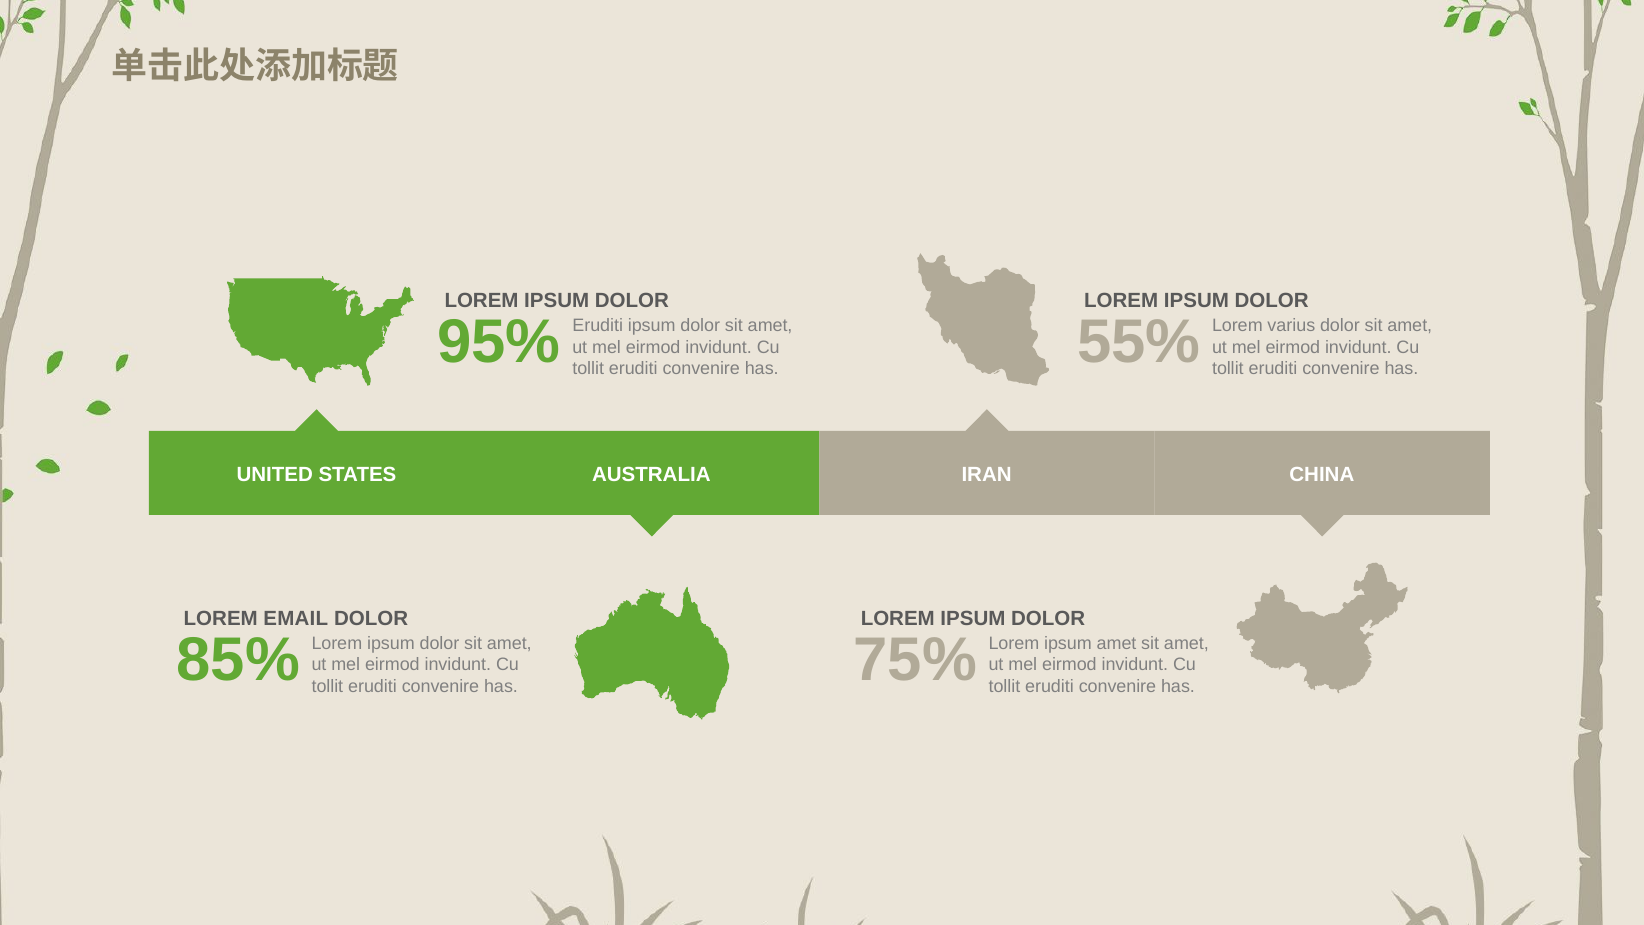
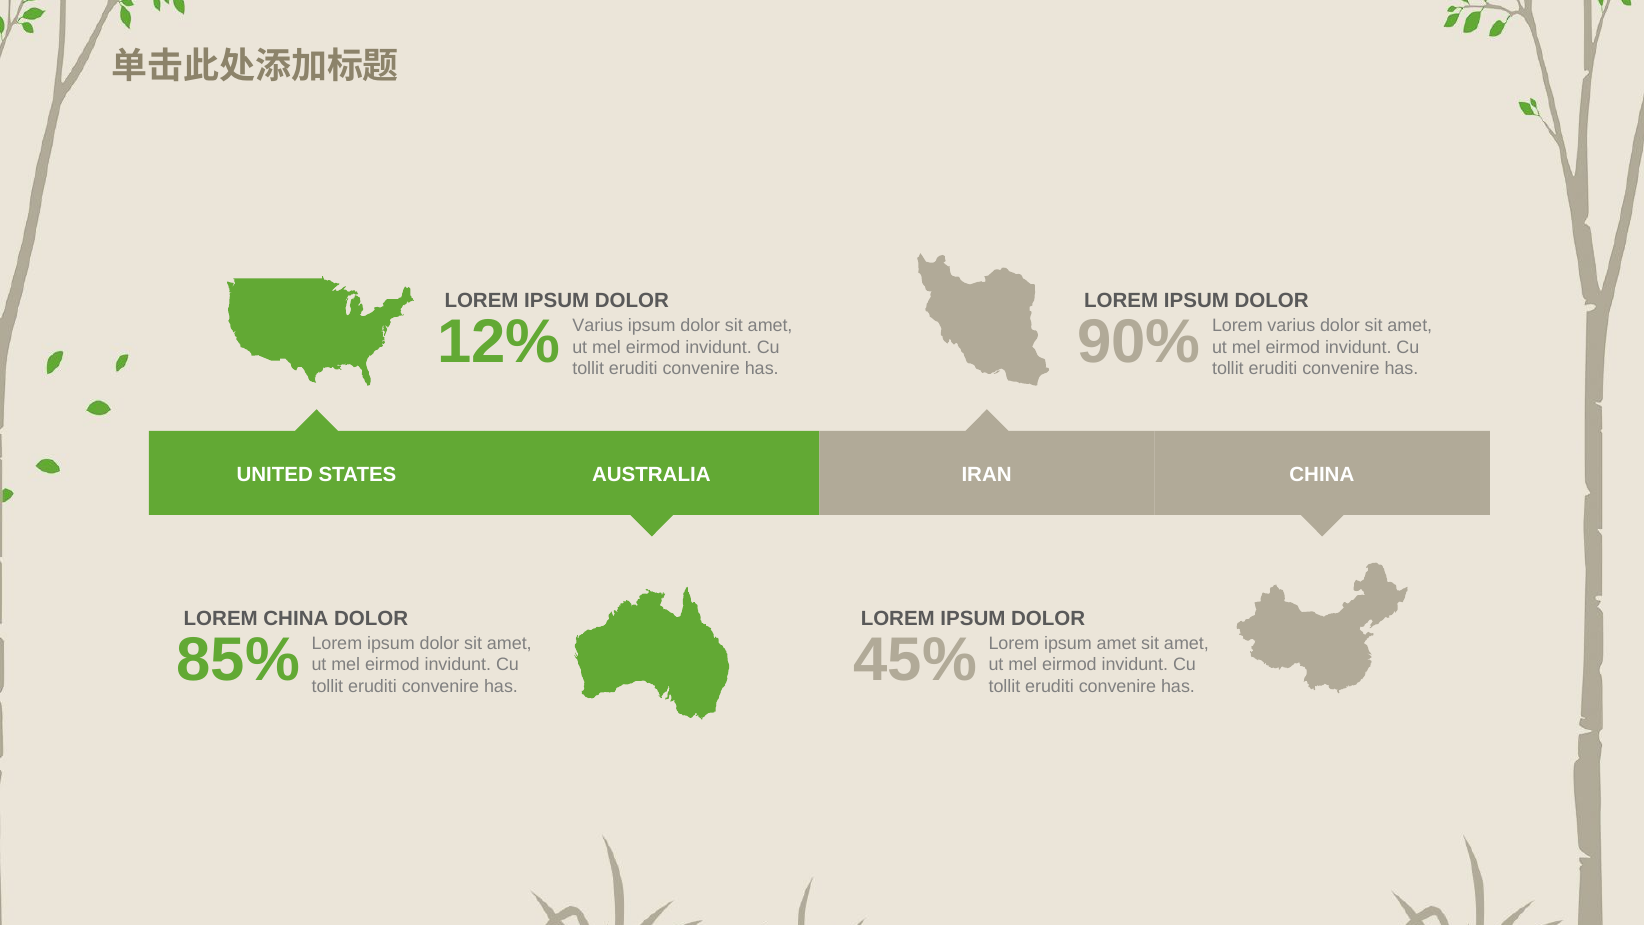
95%: 95% -> 12%
55%: 55% -> 90%
Eruditi at (598, 326): Eruditi -> Varius
LOREM EMAIL: EMAIL -> CHINA
75%: 75% -> 45%
